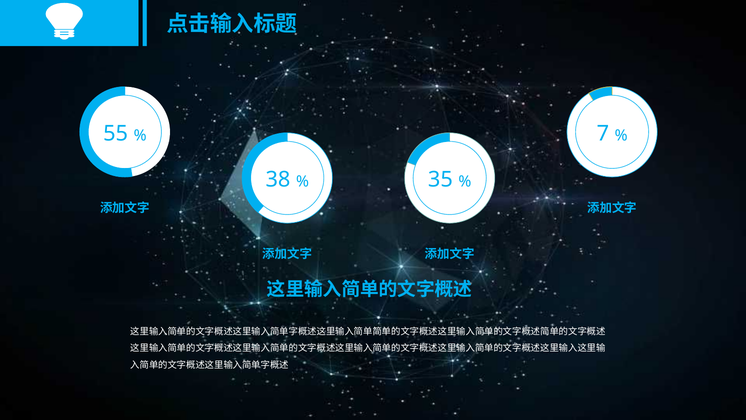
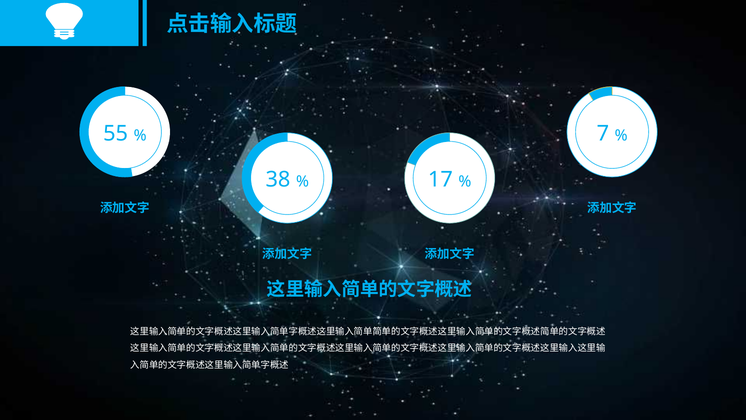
35: 35 -> 17
